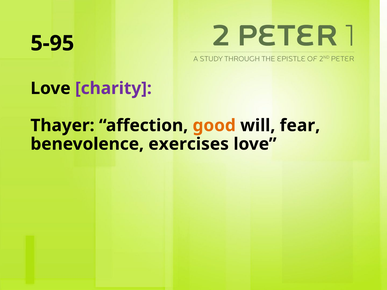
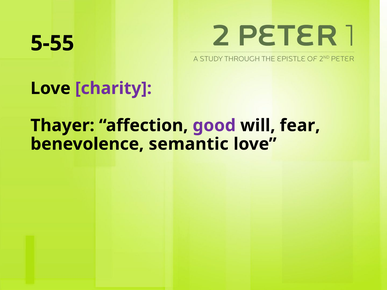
5-95: 5-95 -> 5-55
good colour: orange -> purple
exercises: exercises -> semantic
